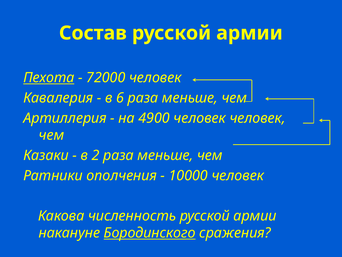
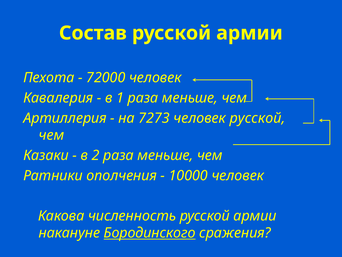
Пехота underline: present -> none
6: 6 -> 1
4900: 4900 -> 7273
человек человек: человек -> русской
